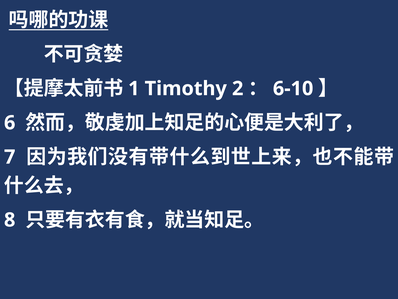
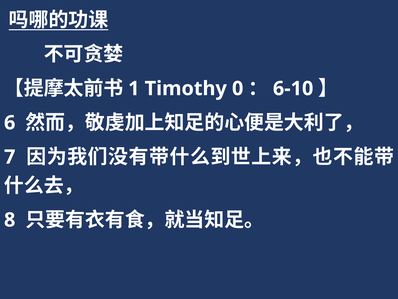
2: 2 -> 0
